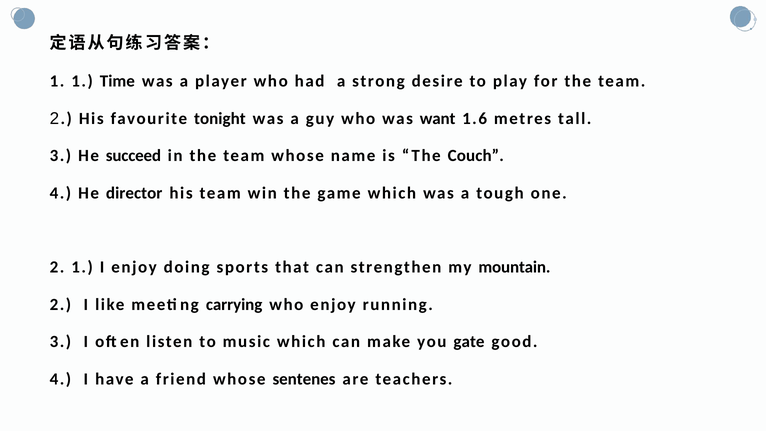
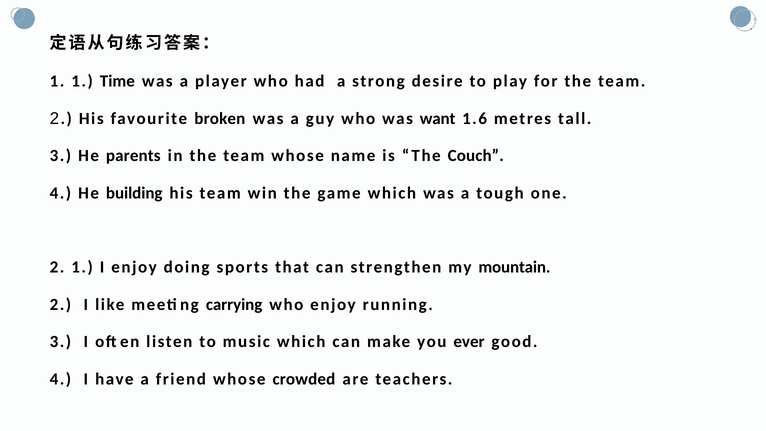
tonight: tonight -> broken
succeed: succeed -> parents
director: director -> building
gate: gate -> ever
sentenes: sentenes -> crowded
